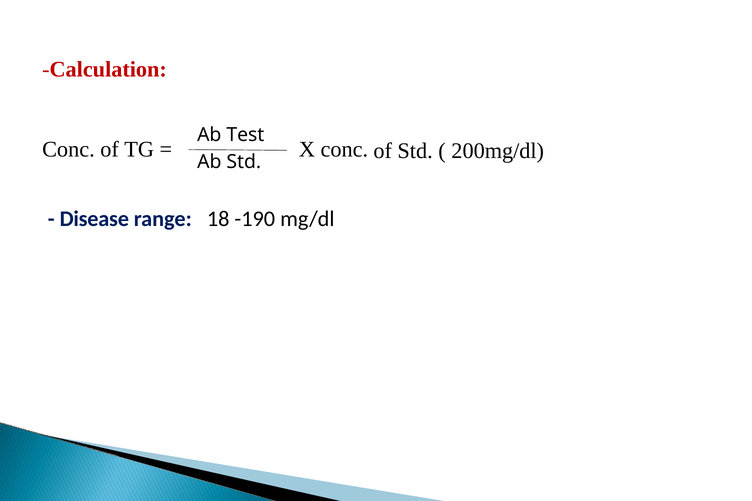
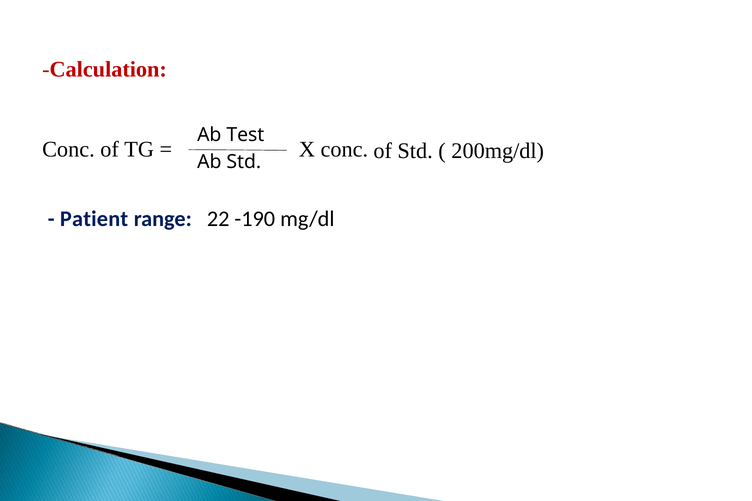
Disease: Disease -> Patient
18: 18 -> 22
